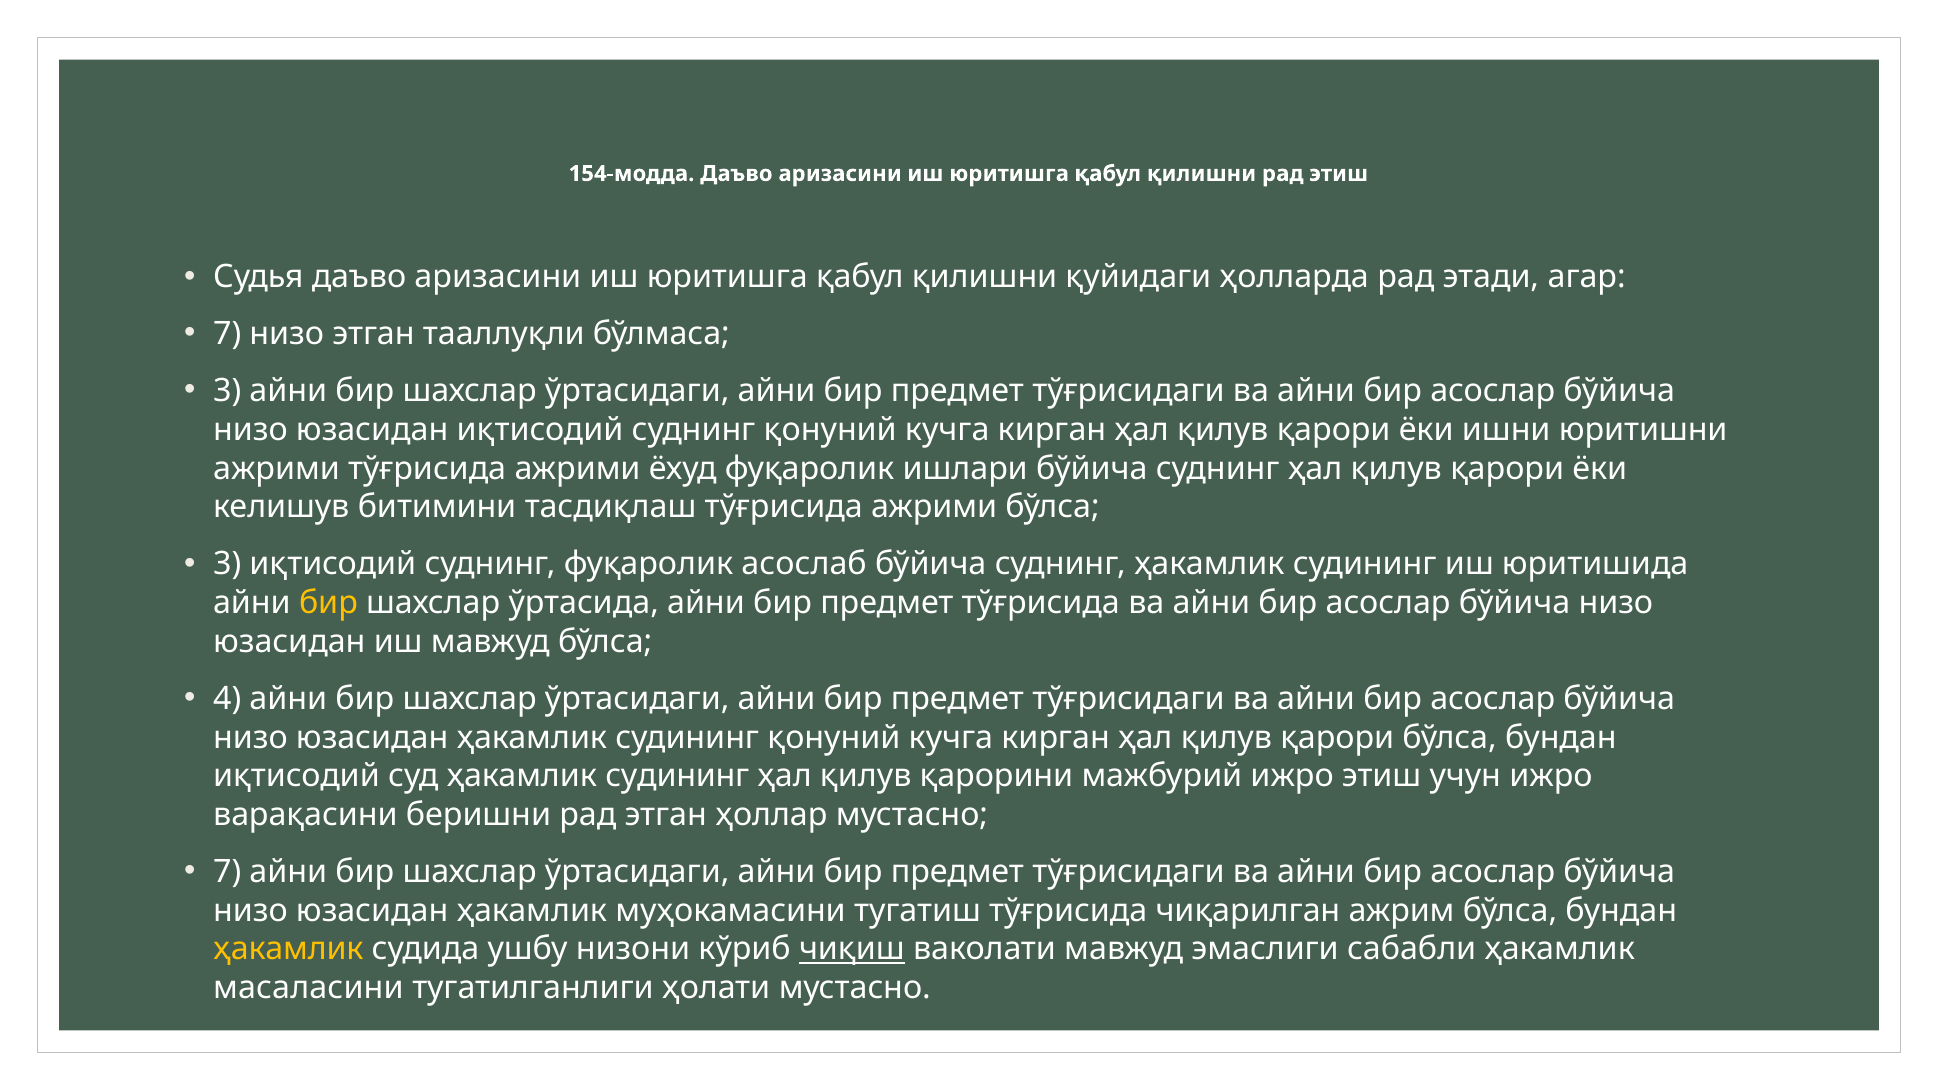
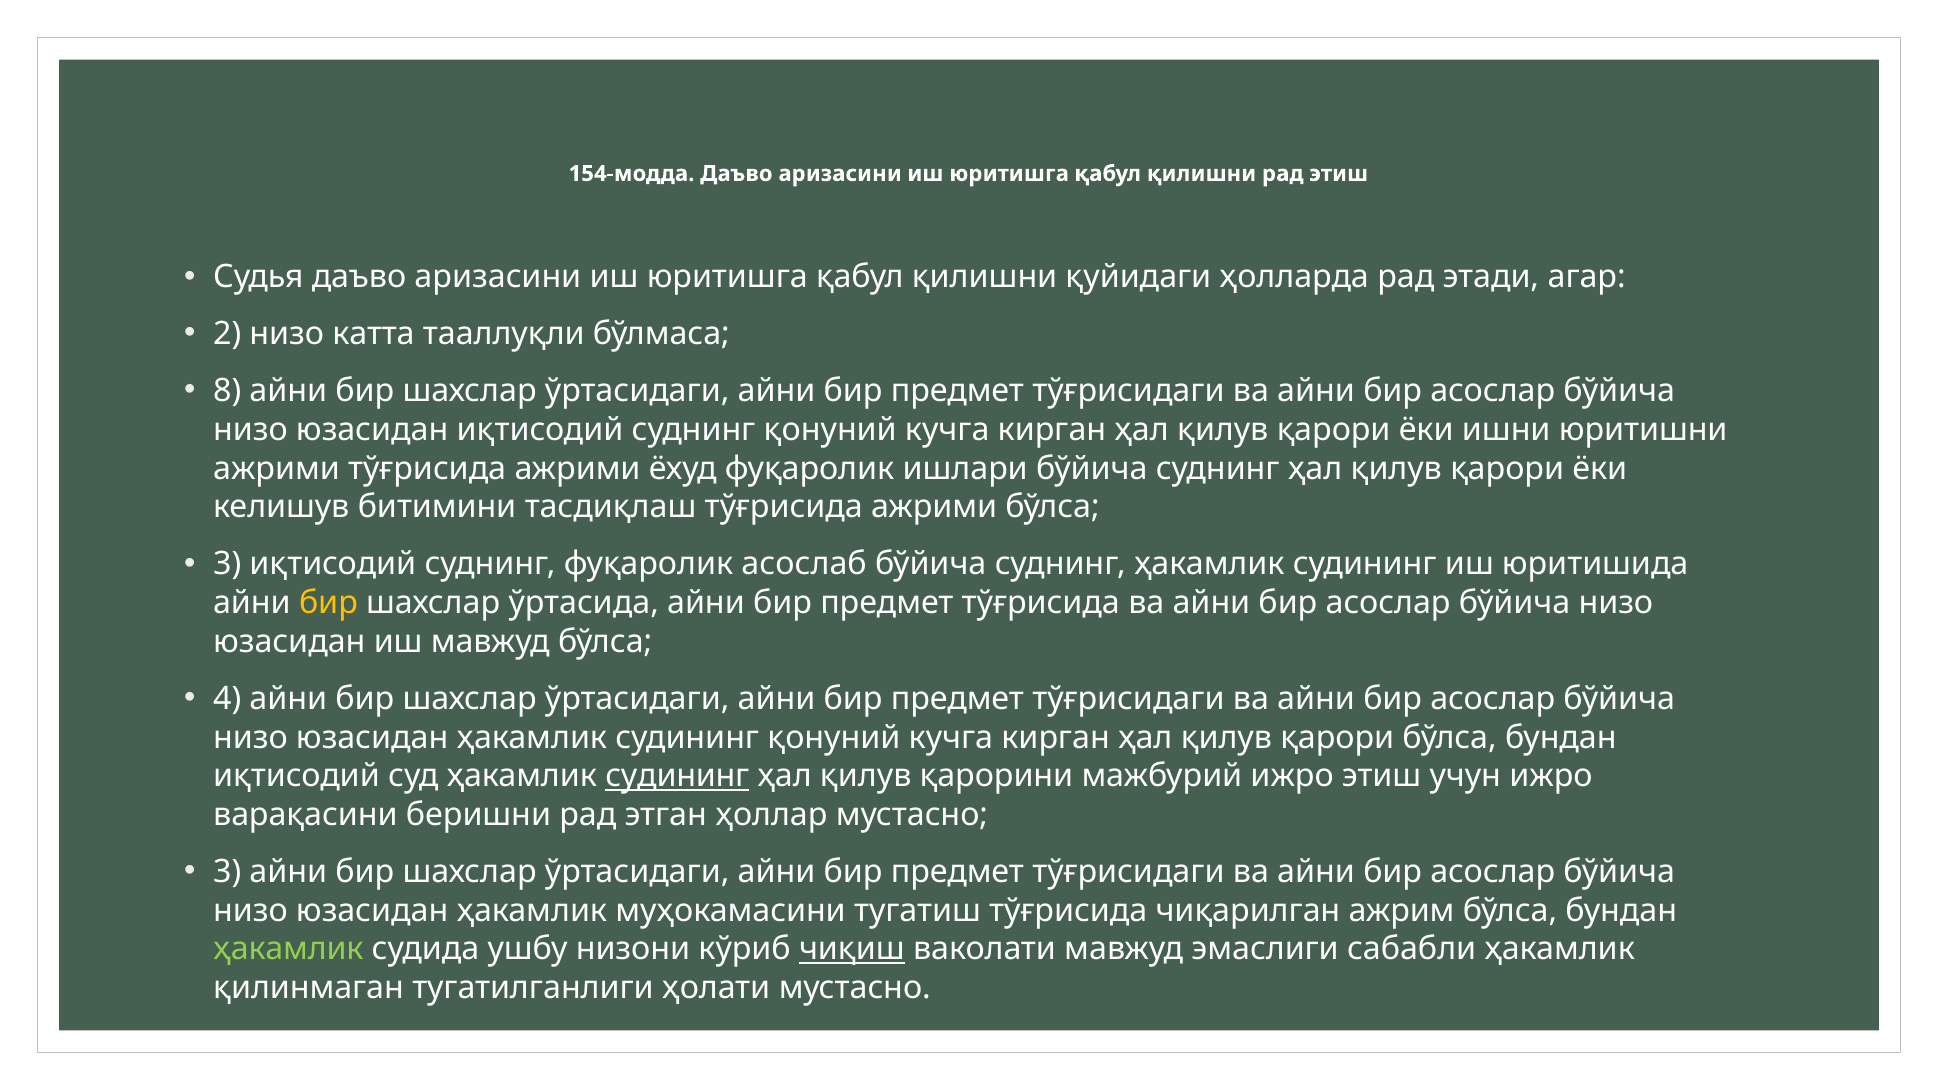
7 at (227, 334): 7 -> 2
низо этган: этган -> катта
3 at (227, 391): 3 -> 8
судининг at (677, 776) underline: none -> present
7 at (227, 872): 7 -> 3
ҳакамлик at (288, 949) colour: yellow -> light green
масаласини: масаласини -> қилинмаган
